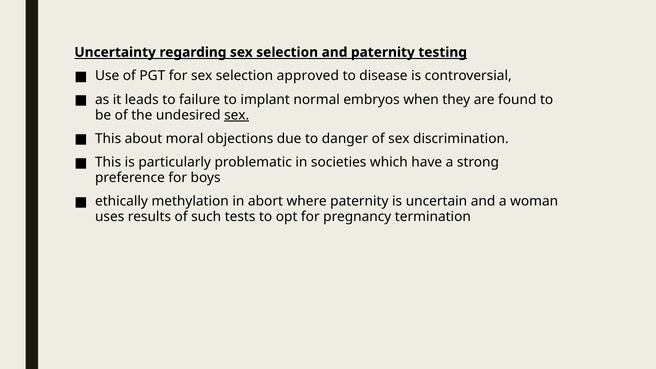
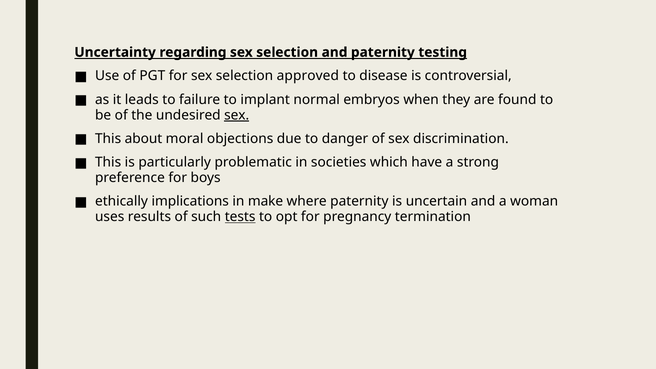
methylation: methylation -> implications
abort: abort -> make
tests underline: none -> present
